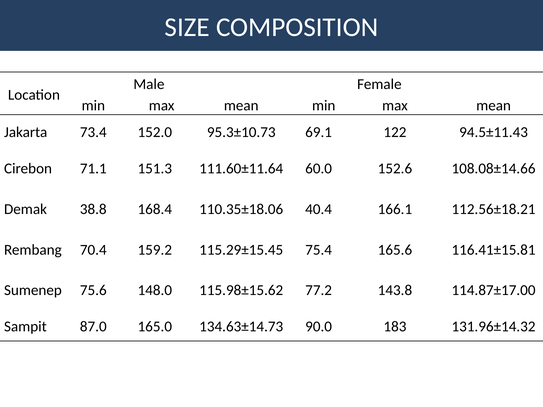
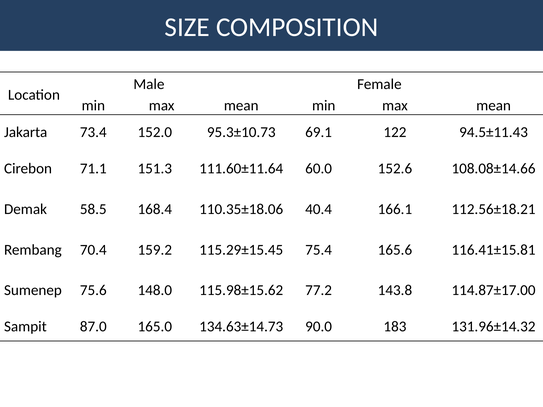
38.8: 38.8 -> 58.5
